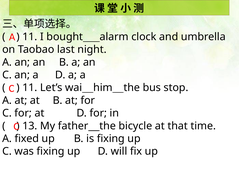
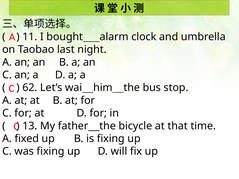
11 at (30, 88): 11 -> 62
